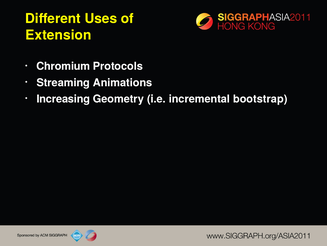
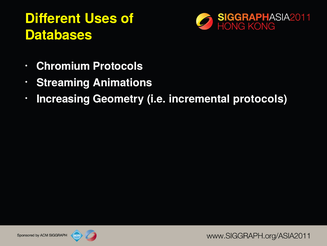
Extension: Extension -> Databases
incremental bootstrap: bootstrap -> protocols
